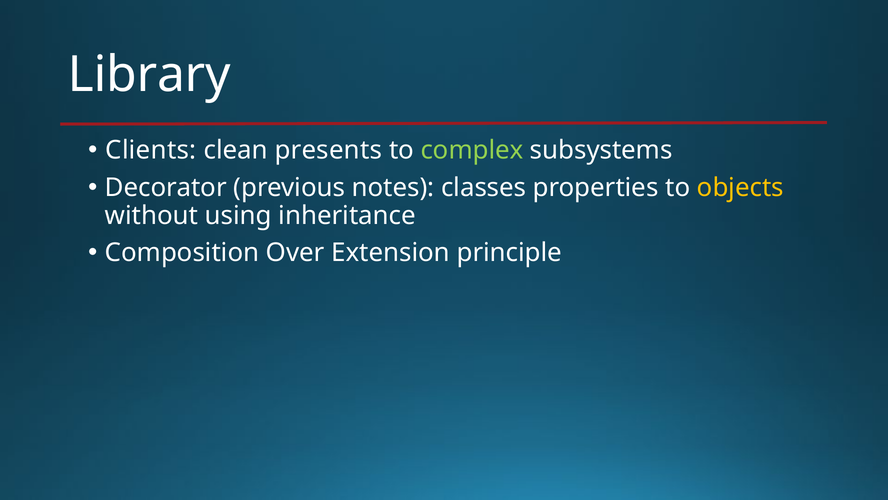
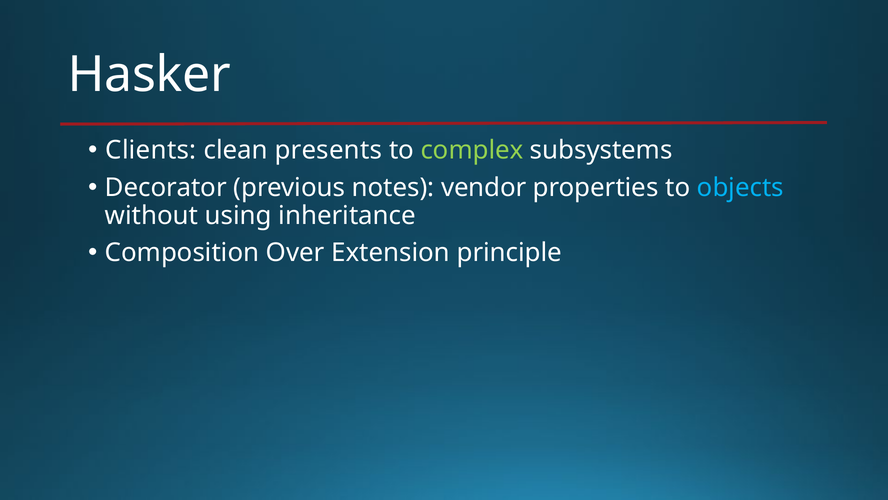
Library: Library -> Hasker
classes: classes -> vendor
objects colour: yellow -> light blue
